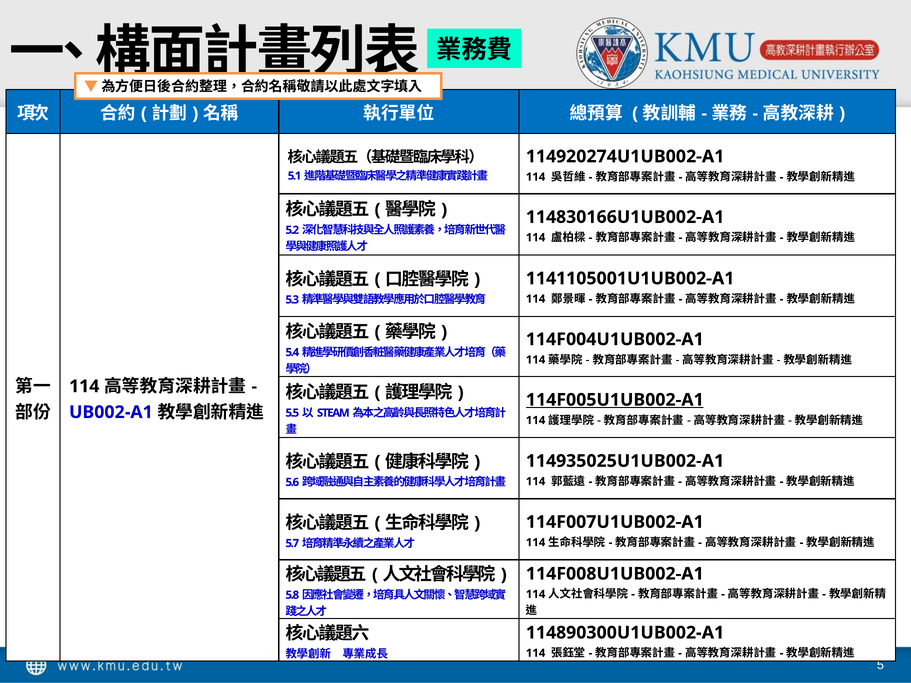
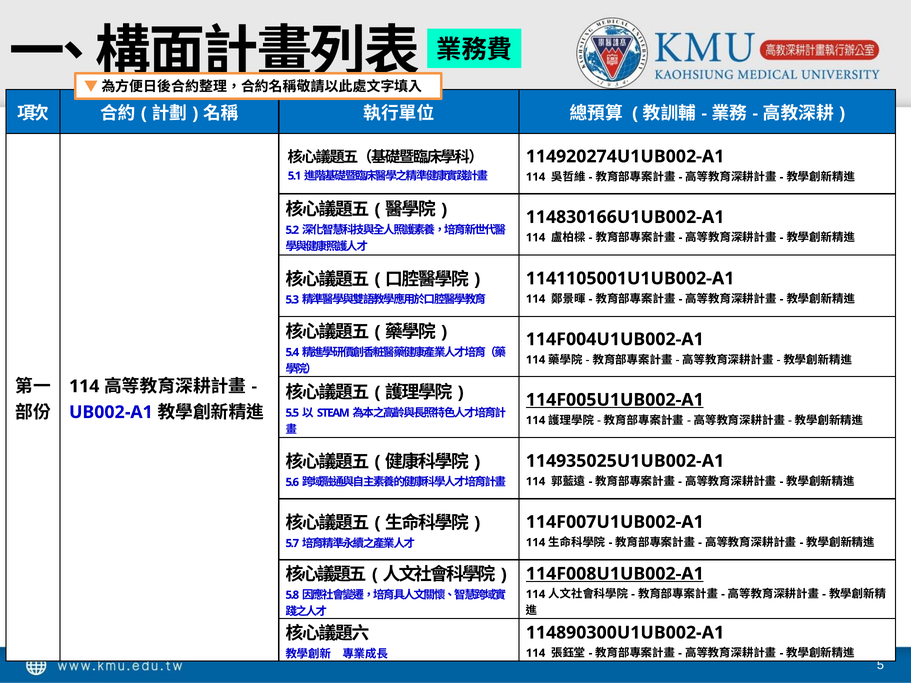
114F008U1UB002-A1 underline: none -> present
